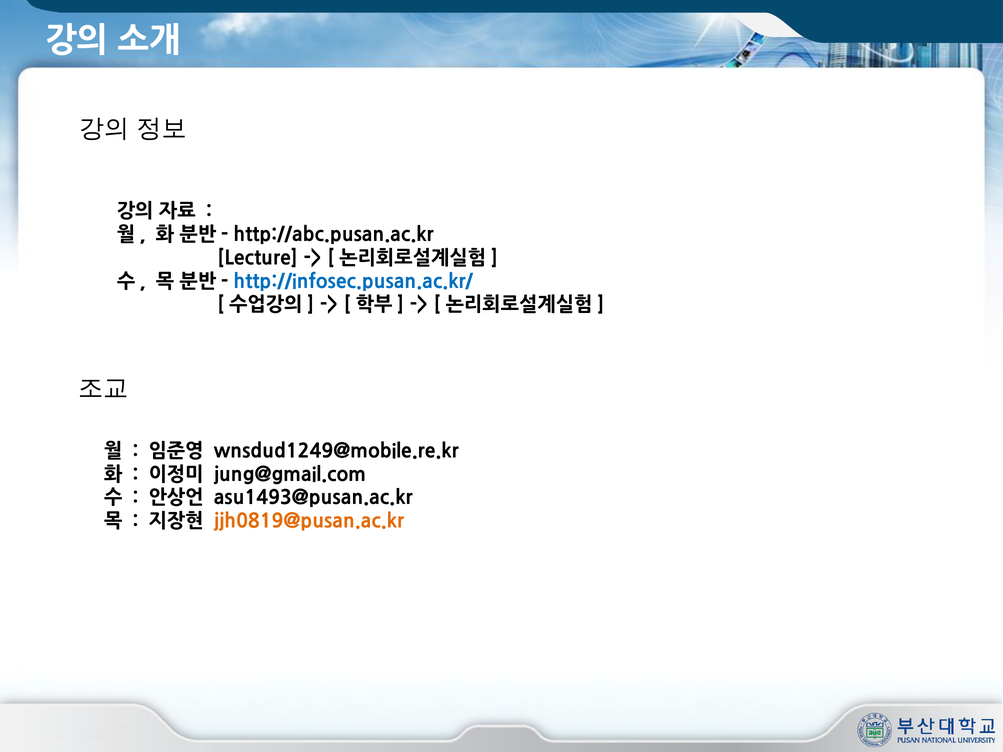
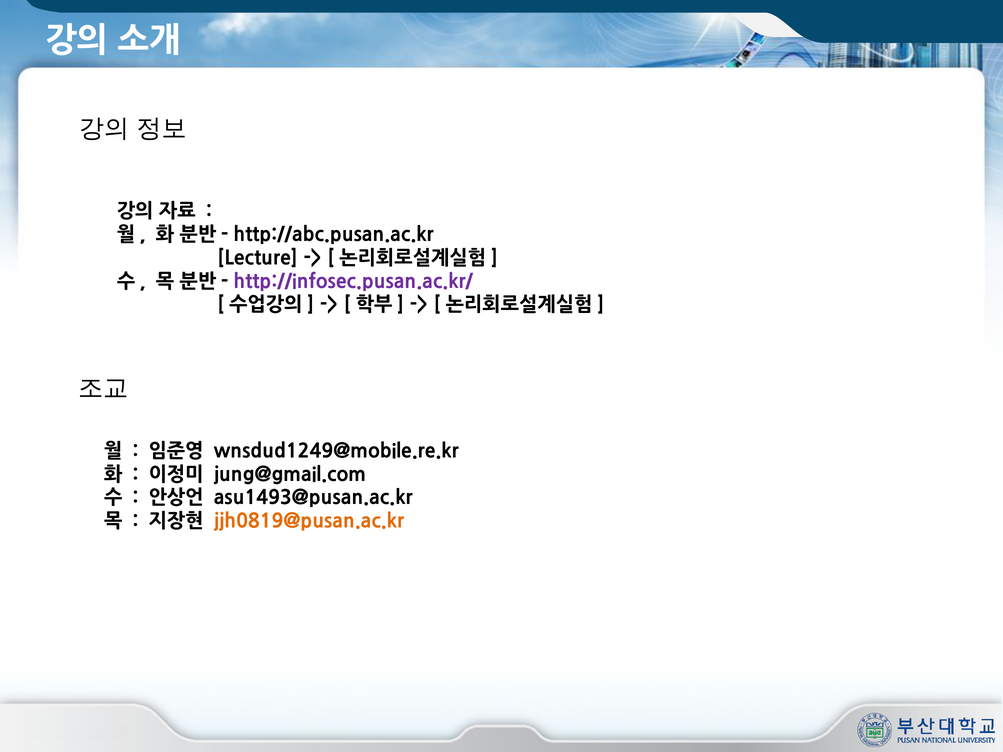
http://infosec.pusan.ac.kr/ colour: blue -> purple
